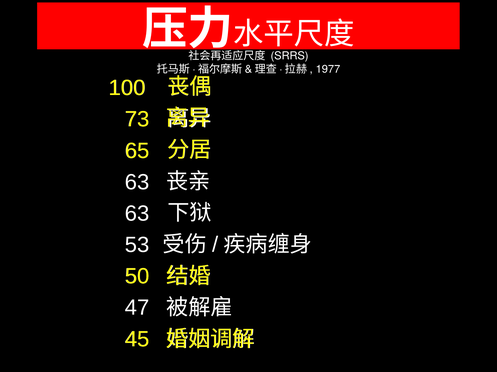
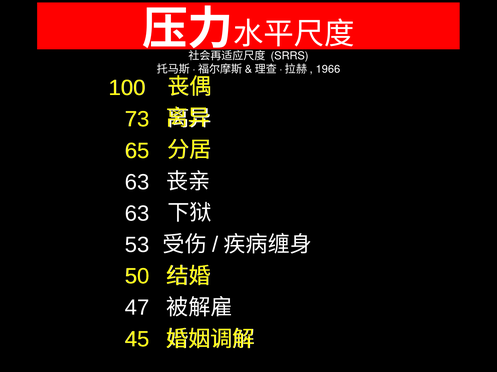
1977: 1977 -> 1966
